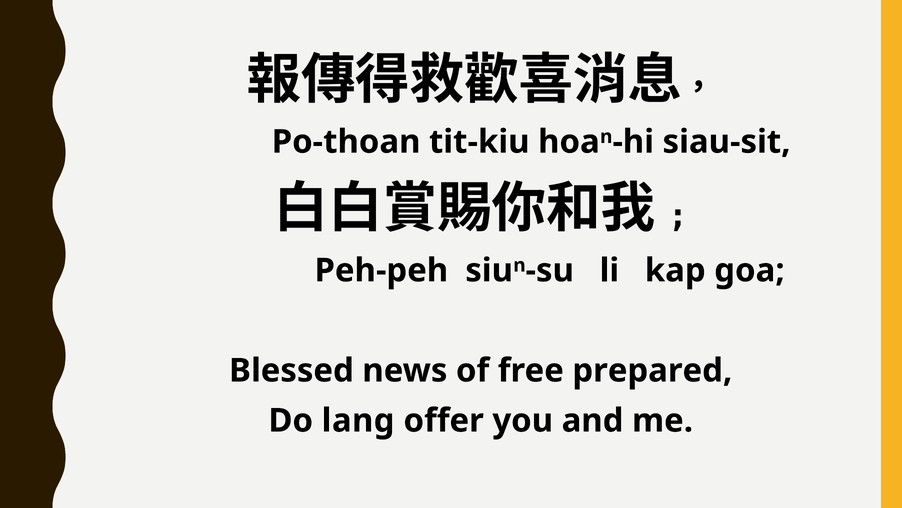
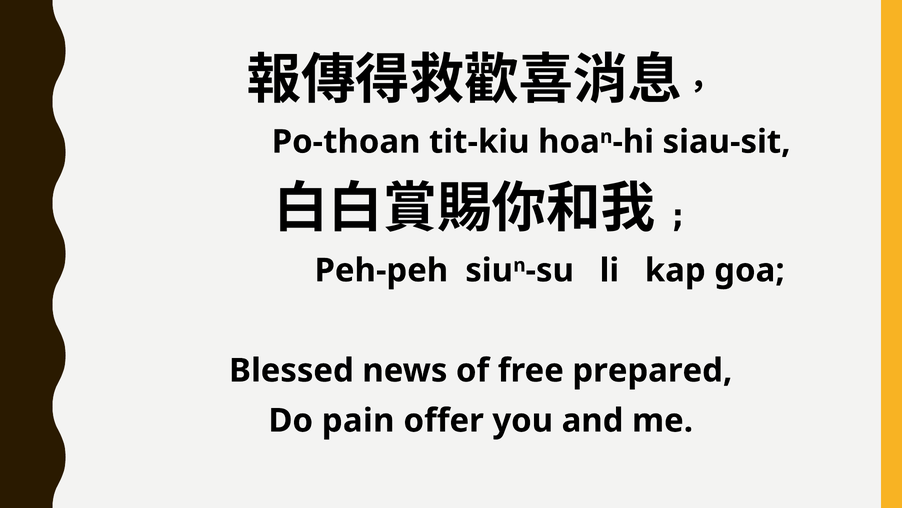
lang: lang -> pain
